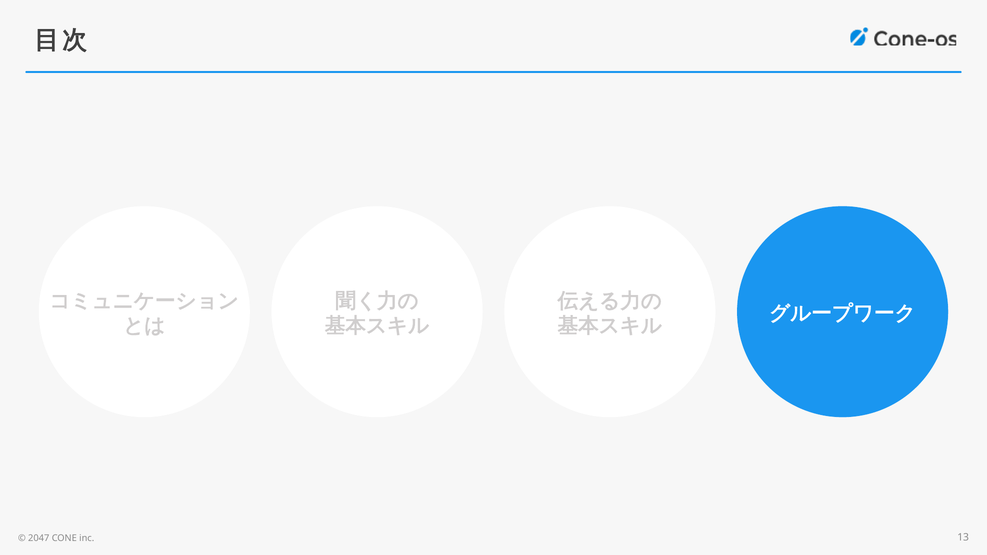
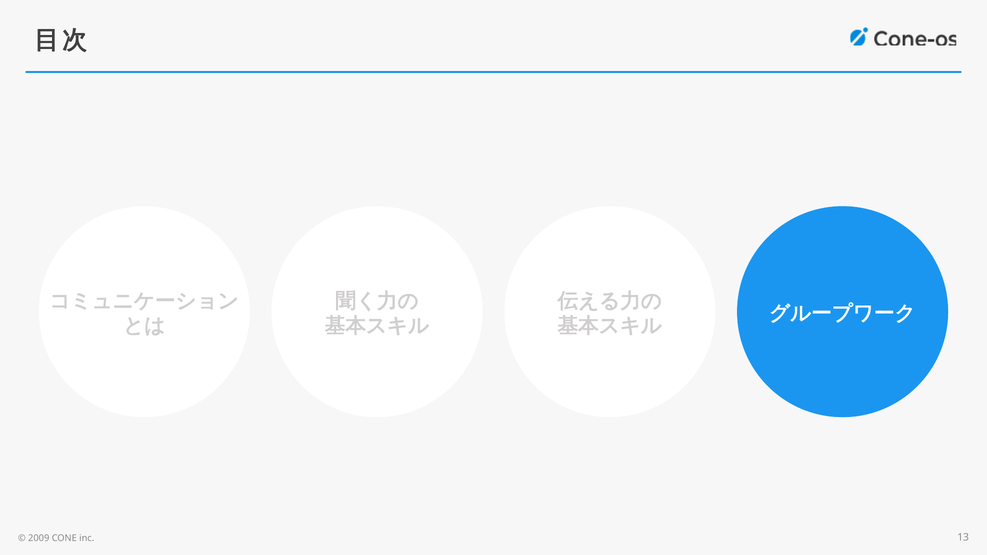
2047: 2047 -> 2009
